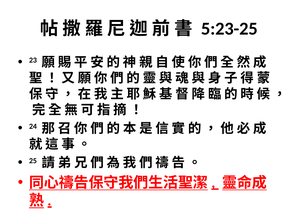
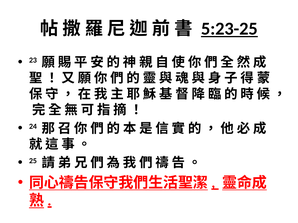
5:23-25 underline: none -> present
